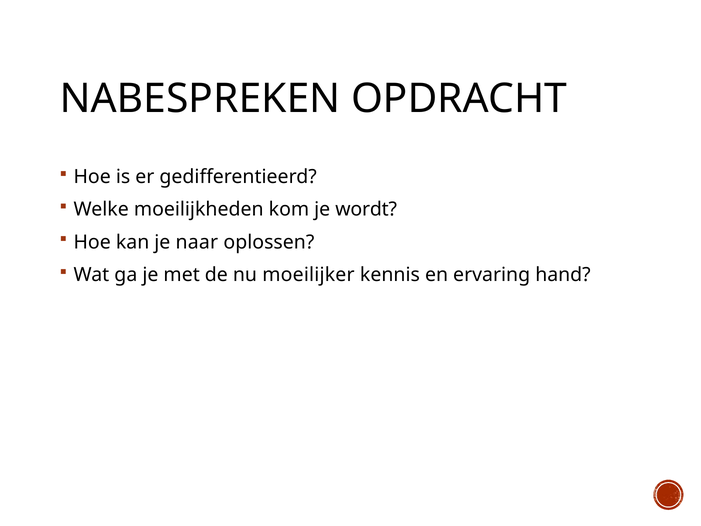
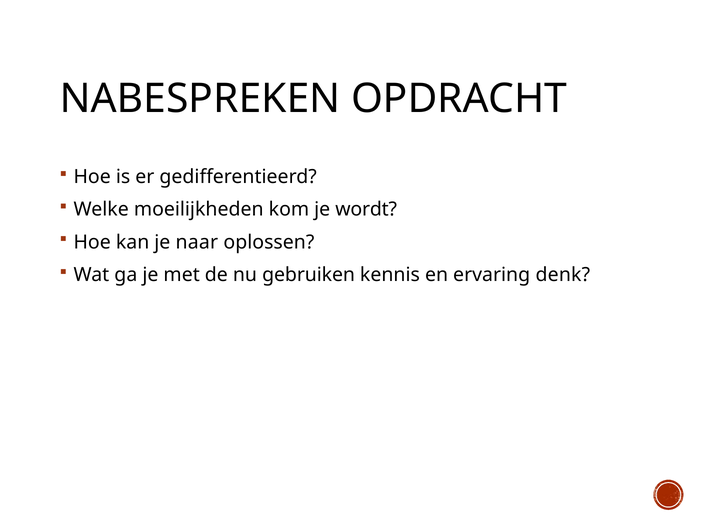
moeilijker: moeilijker -> gebruiken
hand: hand -> denk
